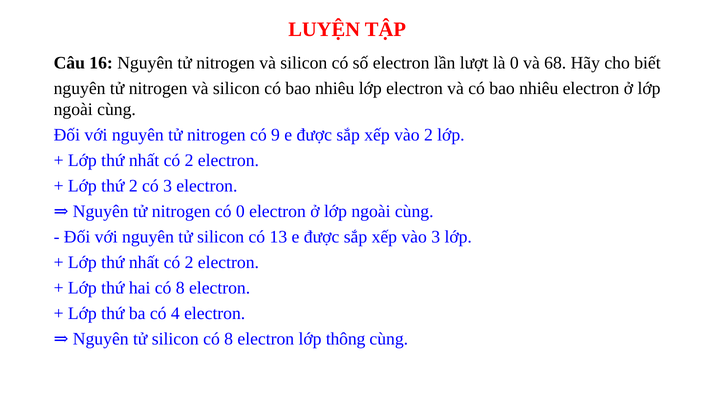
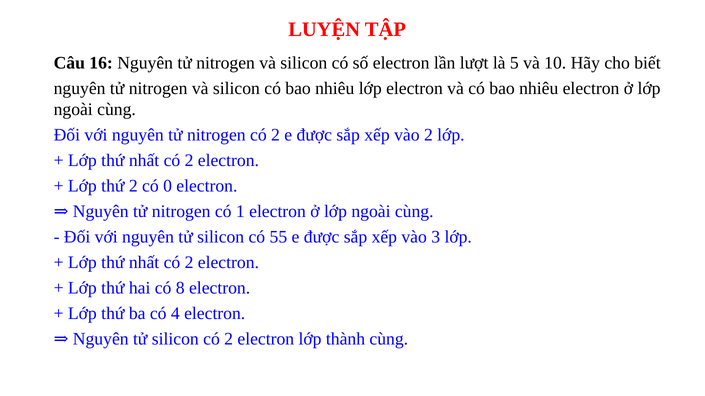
là 0: 0 -> 5
68: 68 -> 10
nitrogen có 9: 9 -> 2
có 3: 3 -> 0
có 0: 0 -> 1
13: 13 -> 55
silicon có 8: 8 -> 2
thông: thông -> thành
